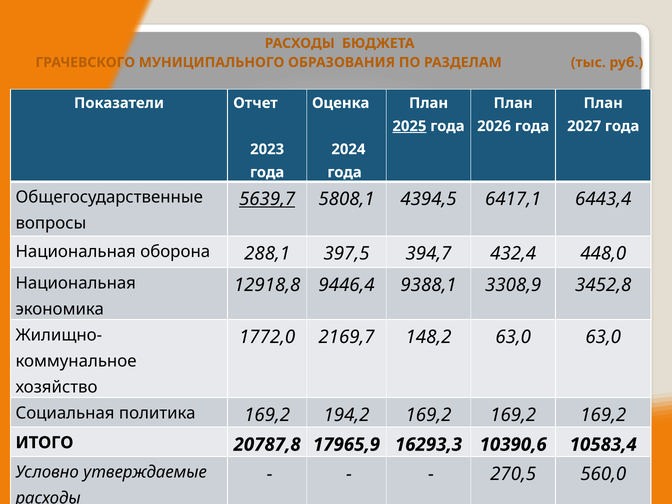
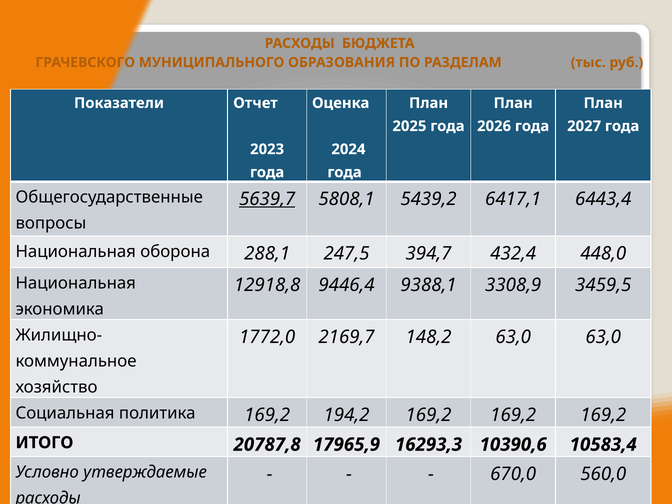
2025 underline: present -> none
4394,5: 4394,5 -> 5439,2
397,5: 397,5 -> 247,5
3452,8: 3452,8 -> 3459,5
270,5: 270,5 -> 670,0
